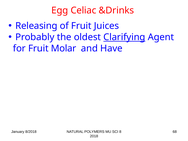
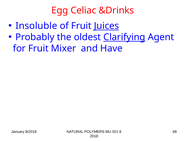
Releasing: Releasing -> Insoluble
Juices underline: none -> present
Molar: Molar -> Mixer
